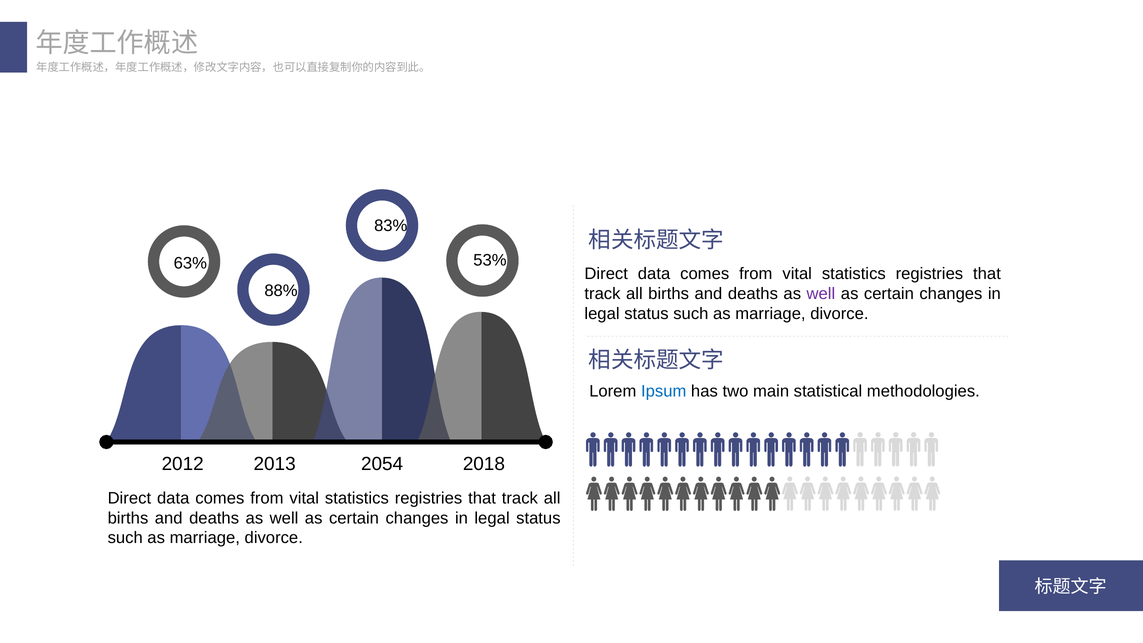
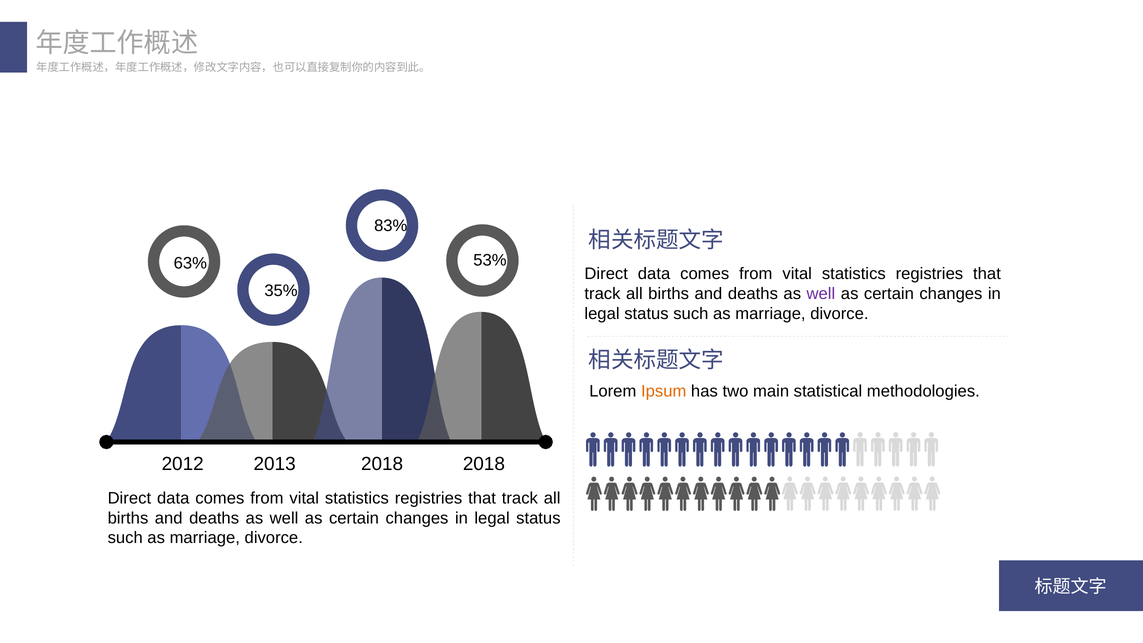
88%: 88% -> 35%
Ipsum colour: blue -> orange
2013 2054: 2054 -> 2018
